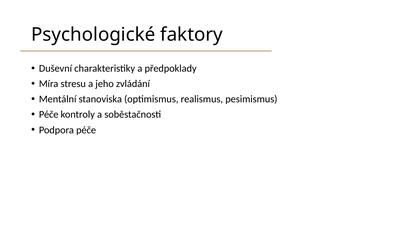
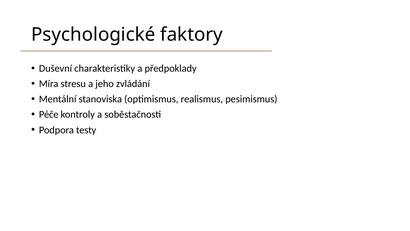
Podpora péče: péče -> testy
